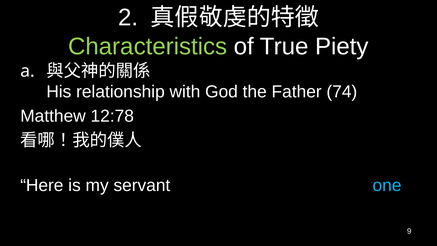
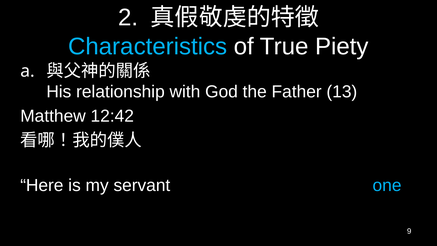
Characteristics colour: light green -> light blue
74: 74 -> 13
12:78: 12:78 -> 12:42
